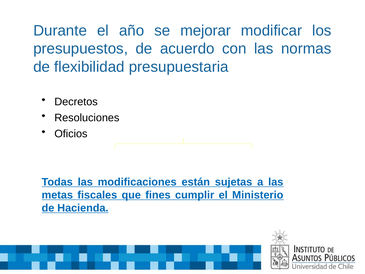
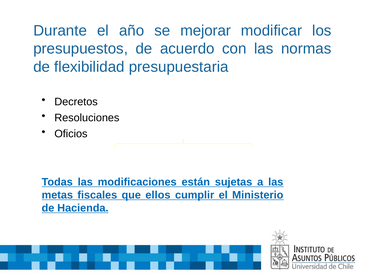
fines: fines -> ellos
